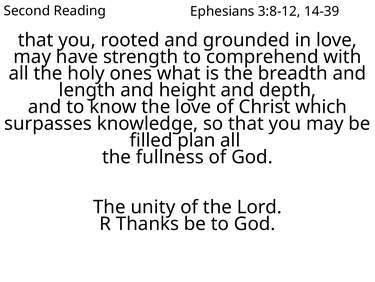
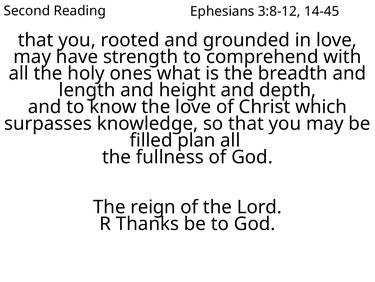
14-39: 14-39 -> 14-45
unity: unity -> reign
